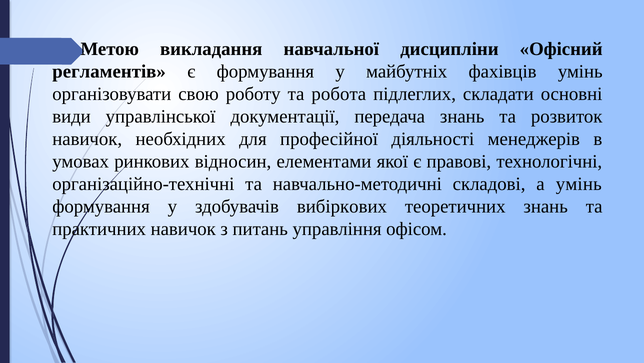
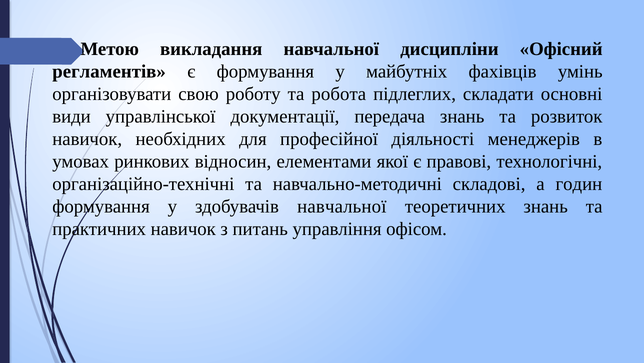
а умінь: умінь -> годин
здобувачів вибіркових: вибіркових -> навчальної
